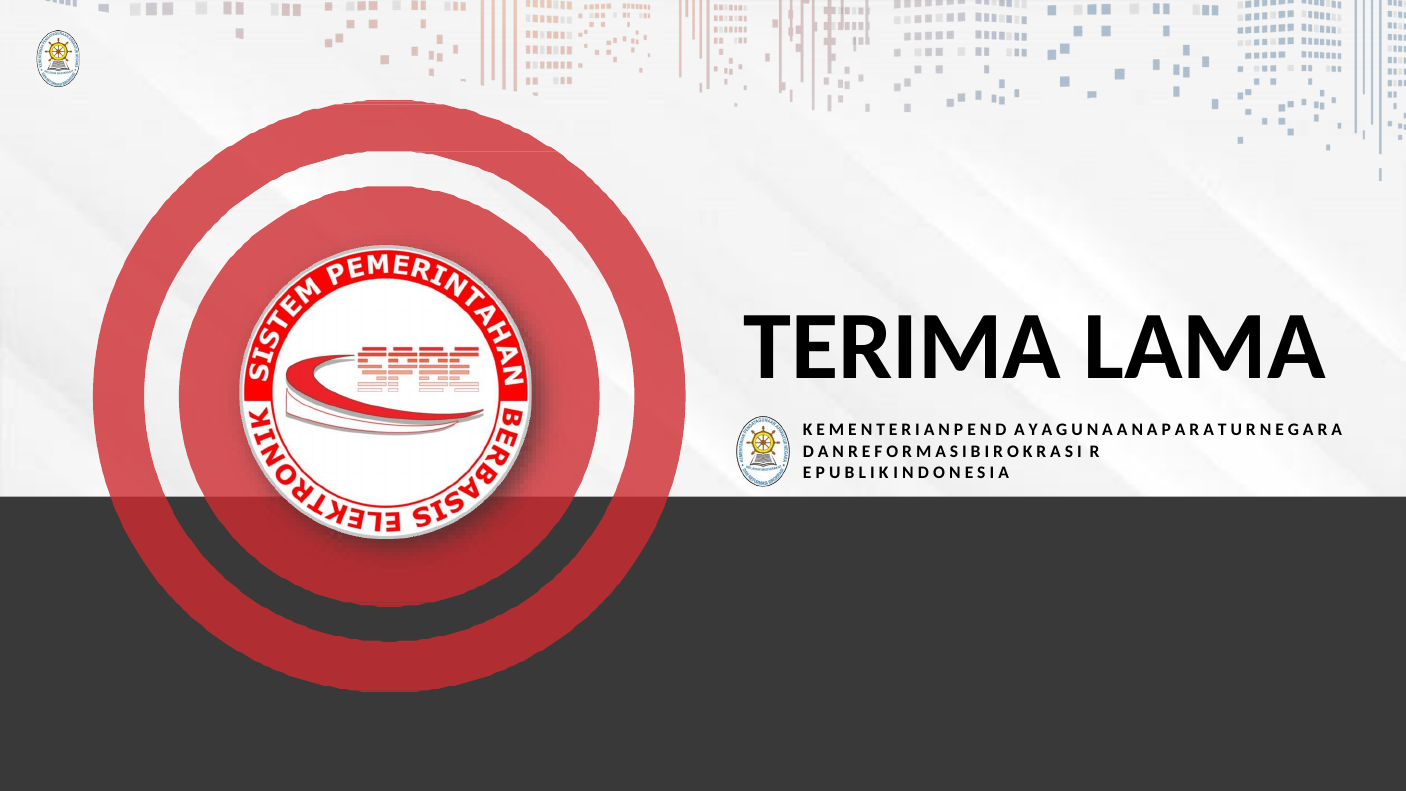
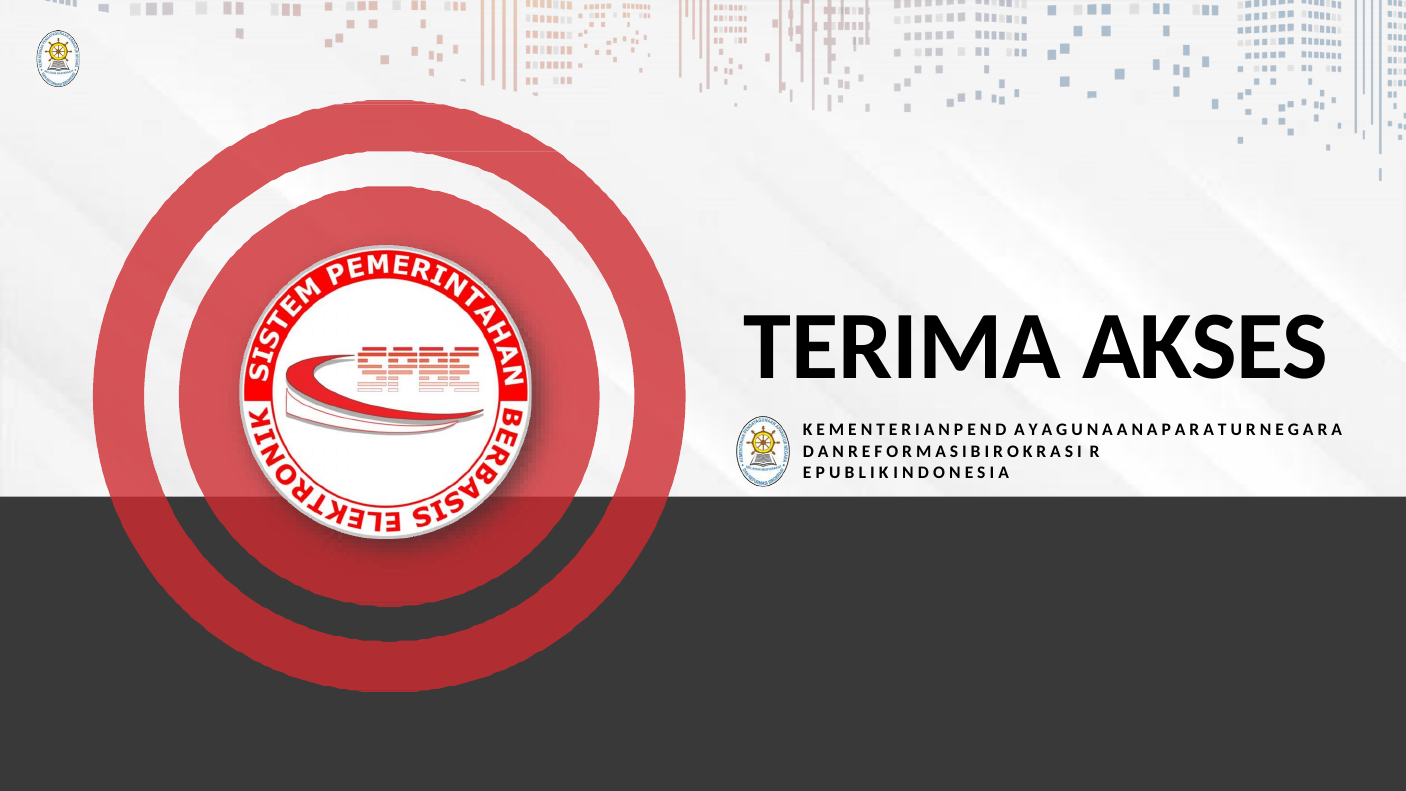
LAMA: LAMA -> AKSES
